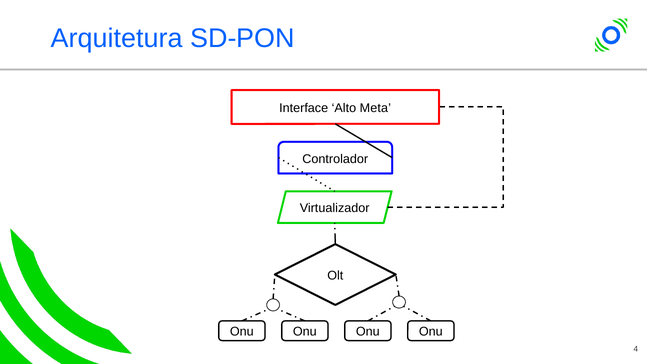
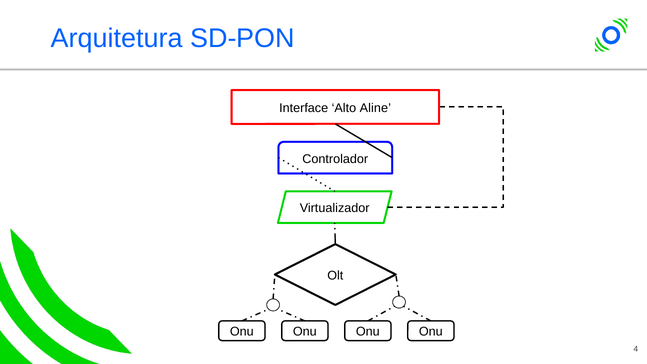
Meta: Meta -> Aline
